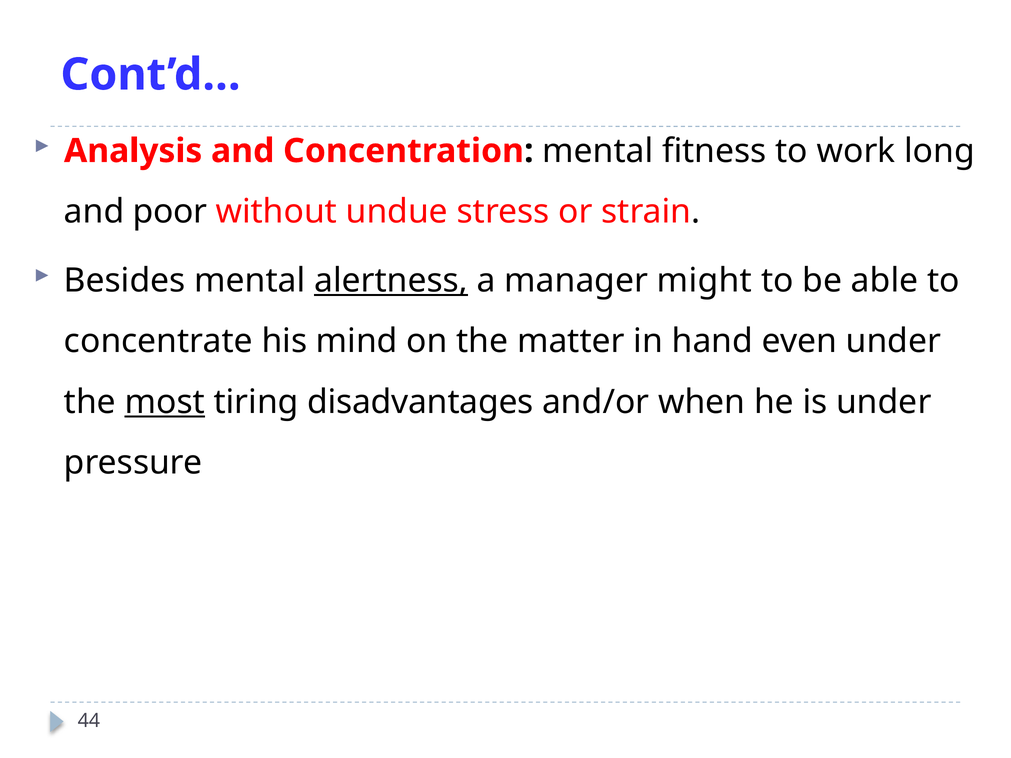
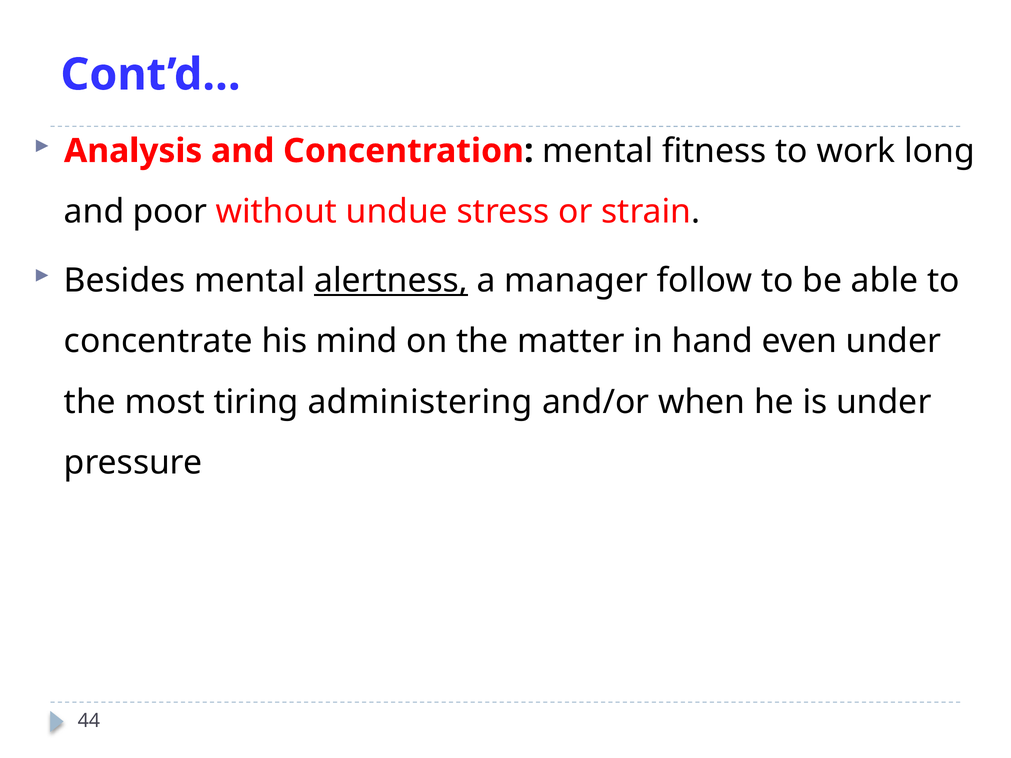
might: might -> follow
most underline: present -> none
disadvantages: disadvantages -> administering
